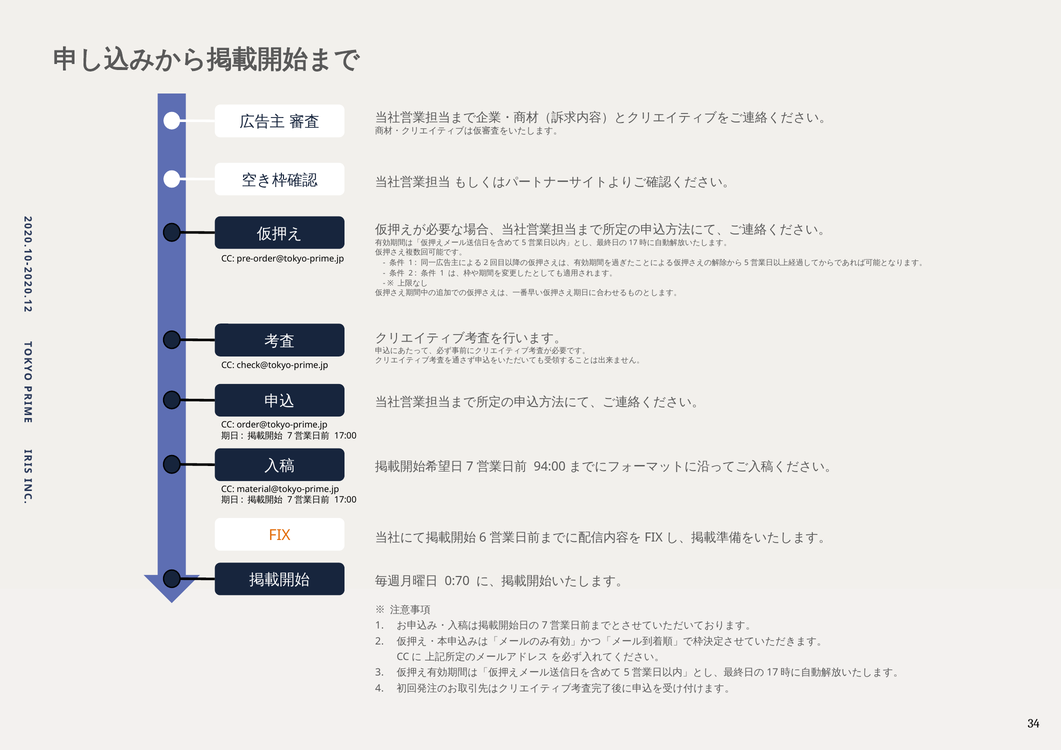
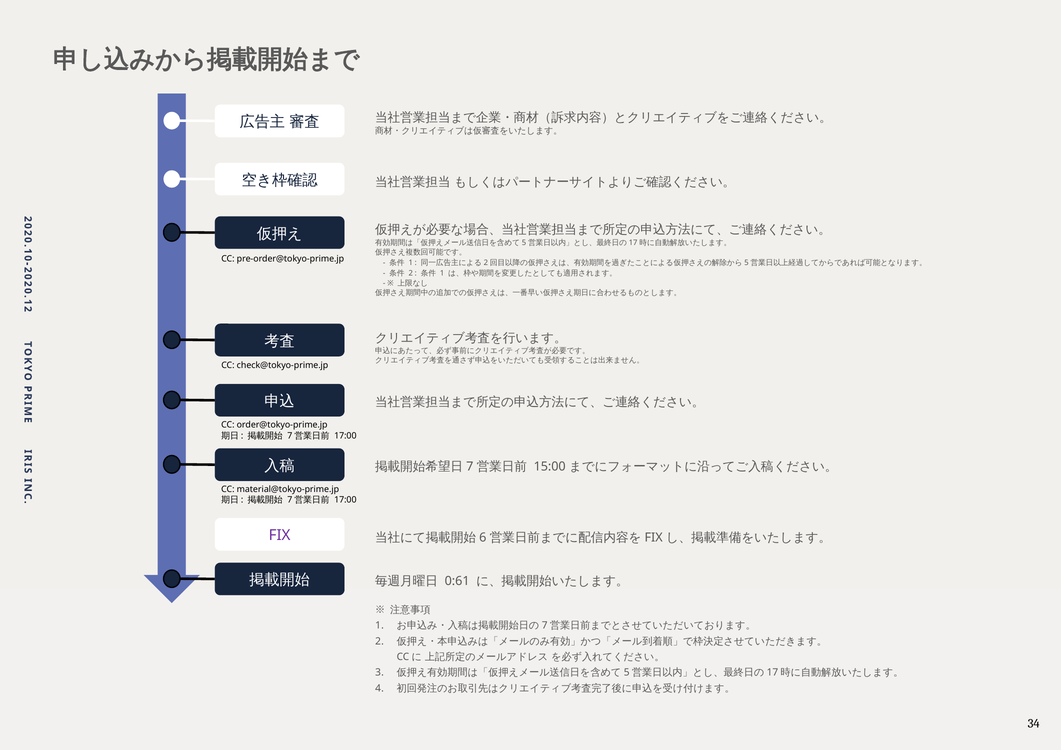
94:00: 94:00 -> 15:00
FIX colour: orange -> purple
0:70: 0:70 -> 0:61
